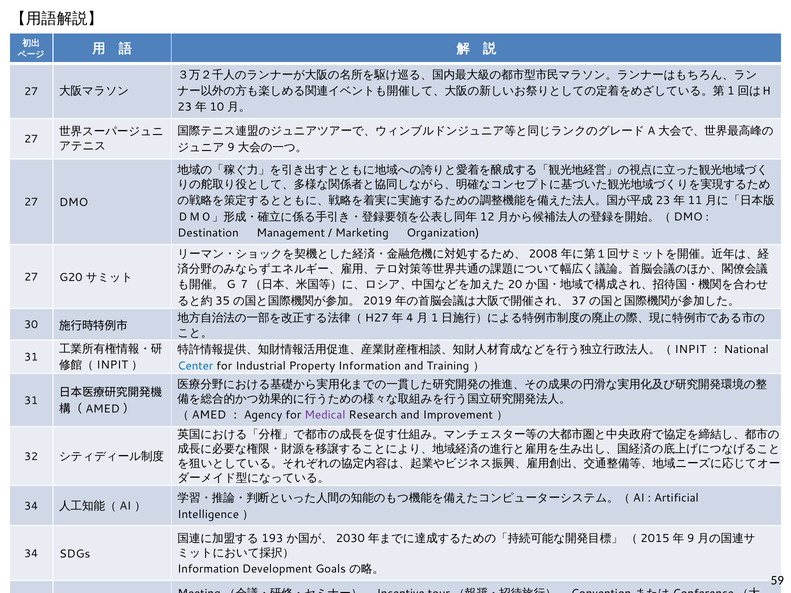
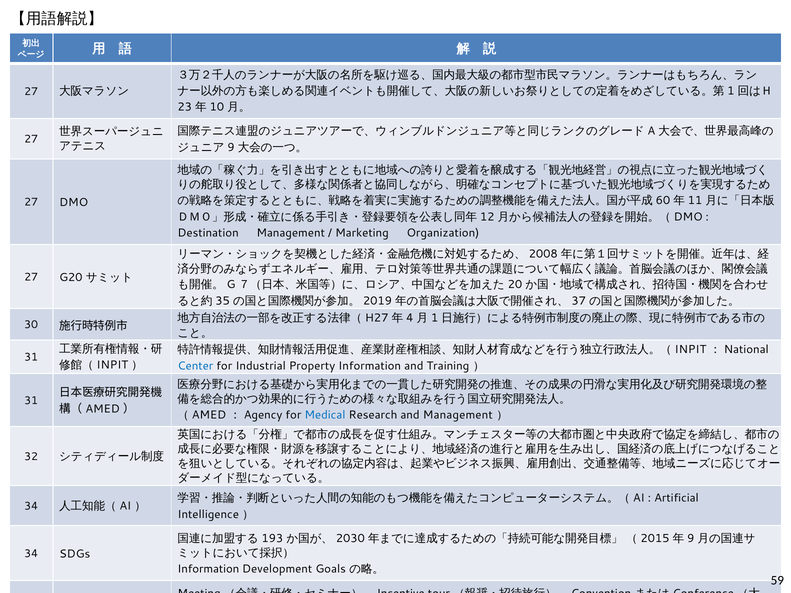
23 at (663, 201): 23 -> 60
Medical colour: purple -> blue
and Improvement: Improvement -> Management
